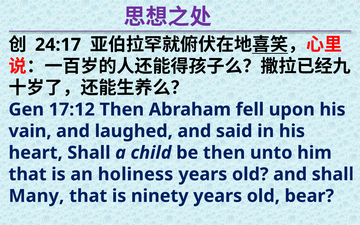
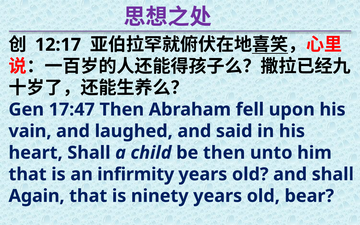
24:17: 24:17 -> 12:17
17:12: 17:12 -> 17:47
holiness: holiness -> infirmity
Many: Many -> Again
